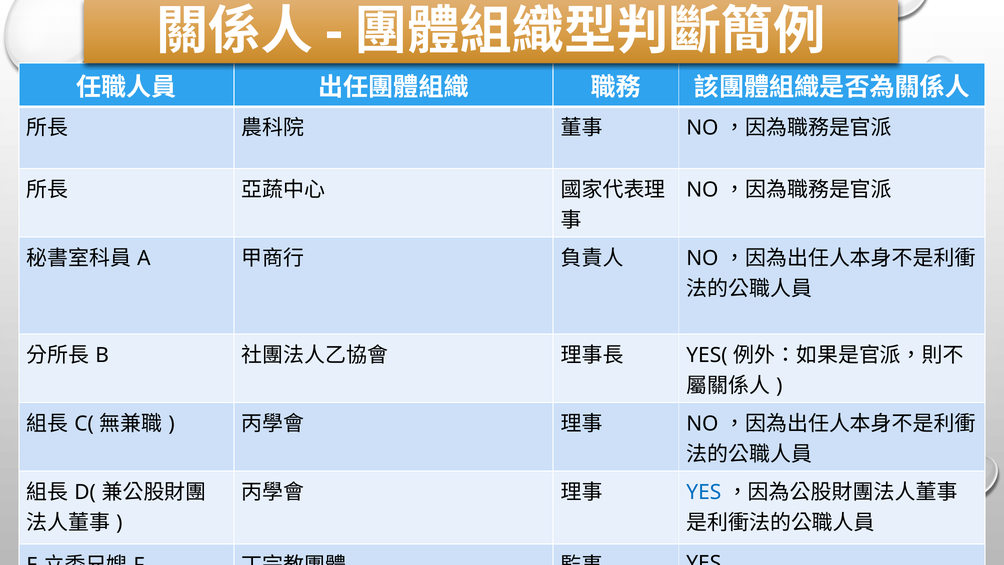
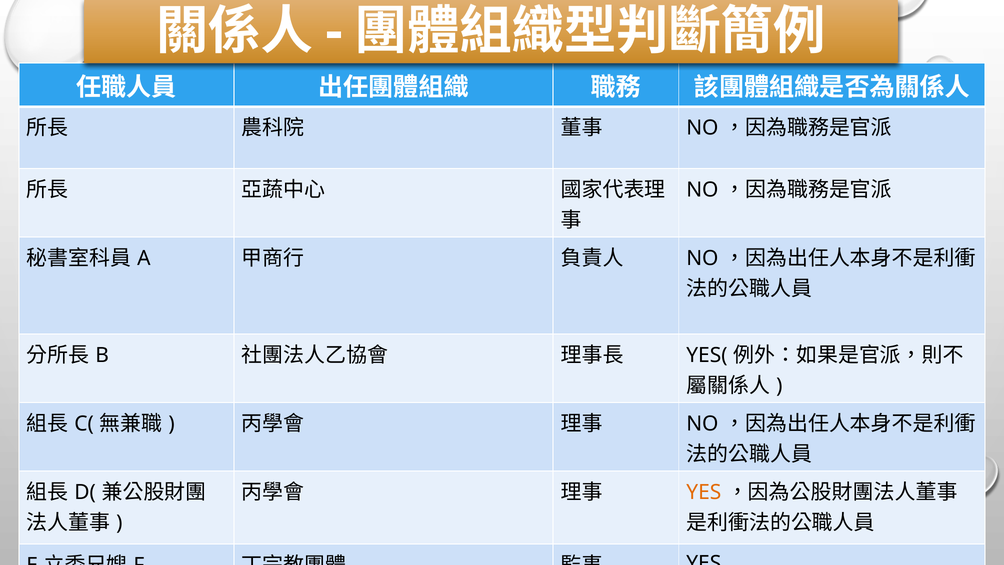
YES at (704, 492) colour: blue -> orange
